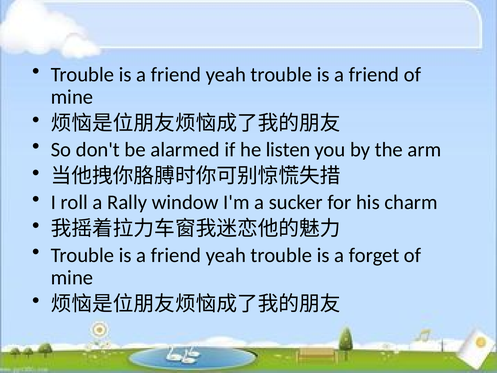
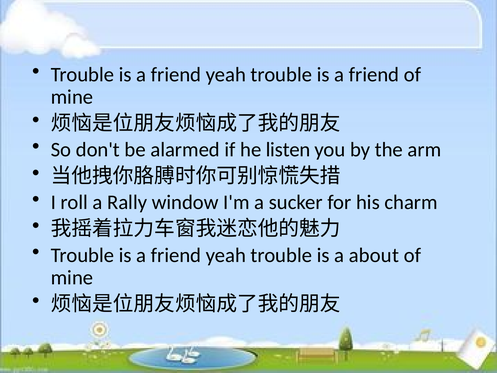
forget: forget -> about
